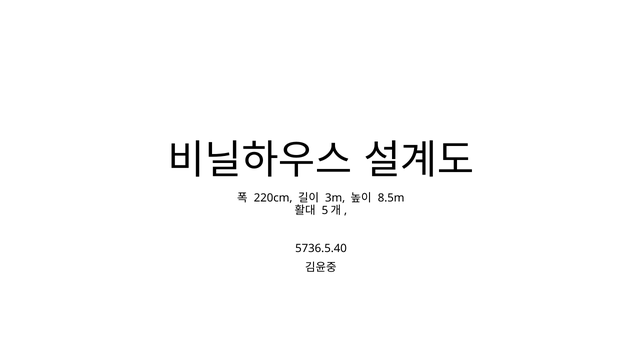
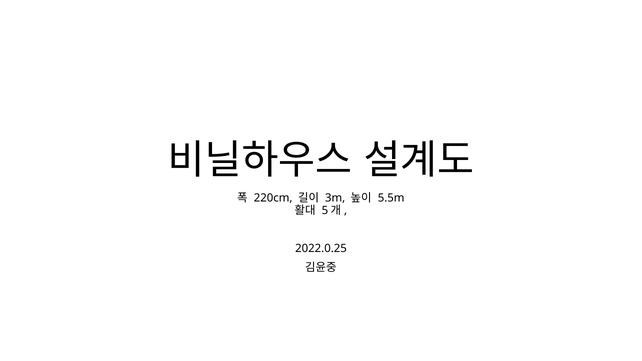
8.5m: 8.5m -> 5.5m
5736.5.40: 5736.5.40 -> 2022.0.25
